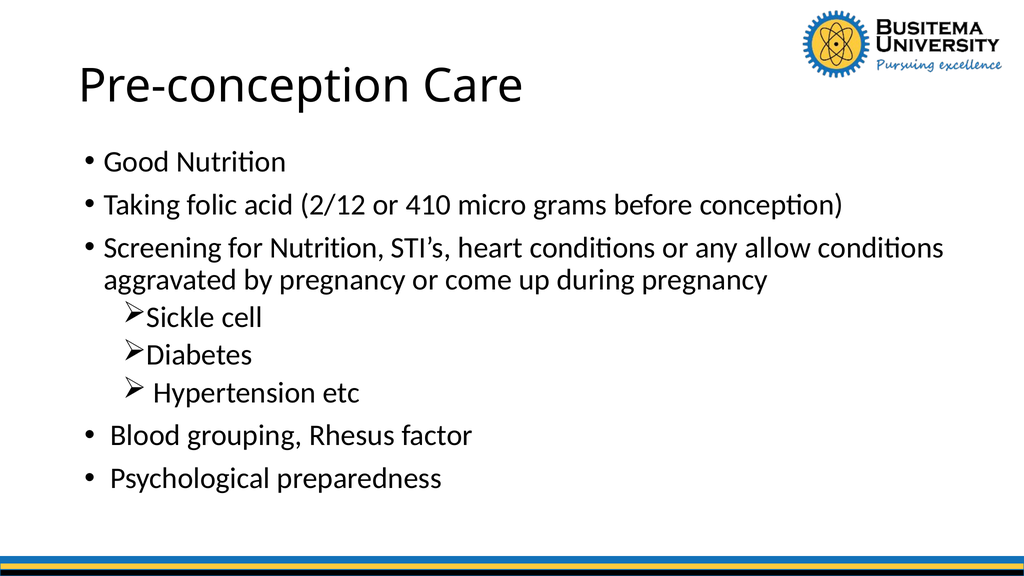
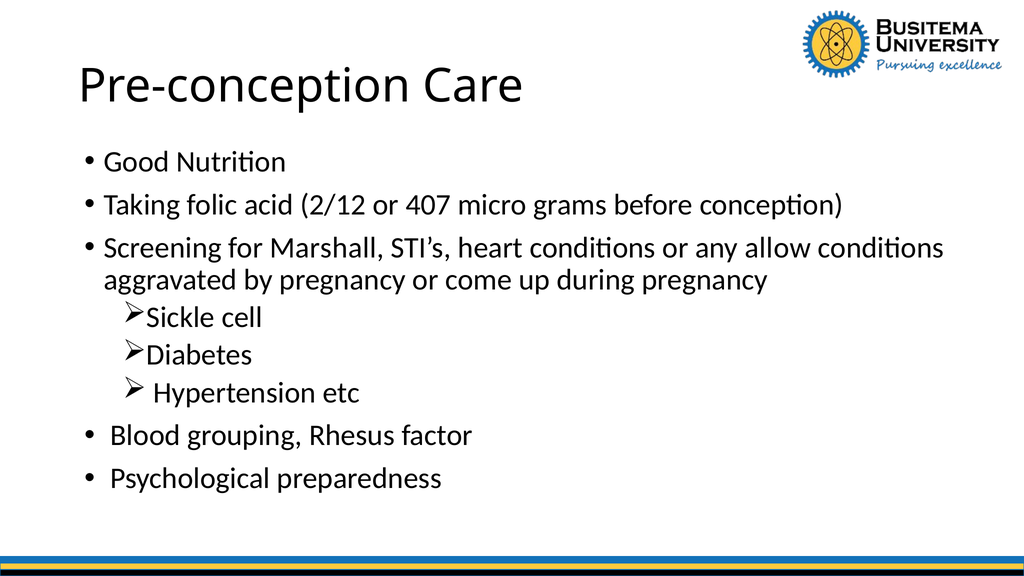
410: 410 -> 407
for Nutrition: Nutrition -> Marshall
